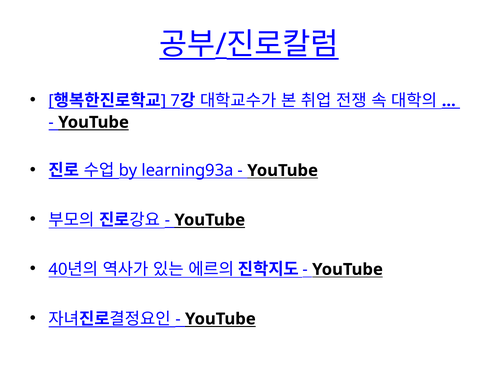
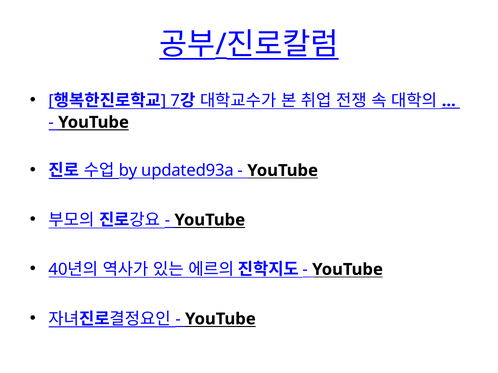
learning93a: learning93a -> updated93a
